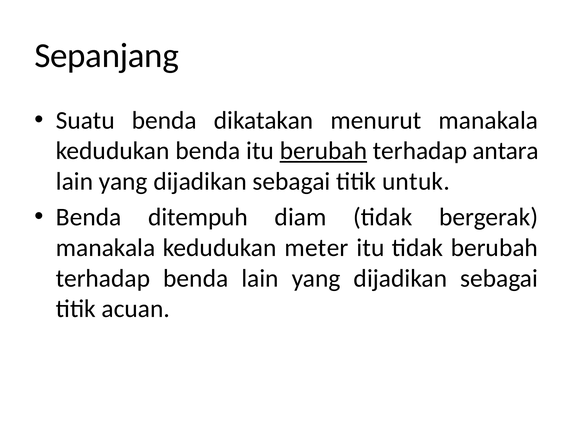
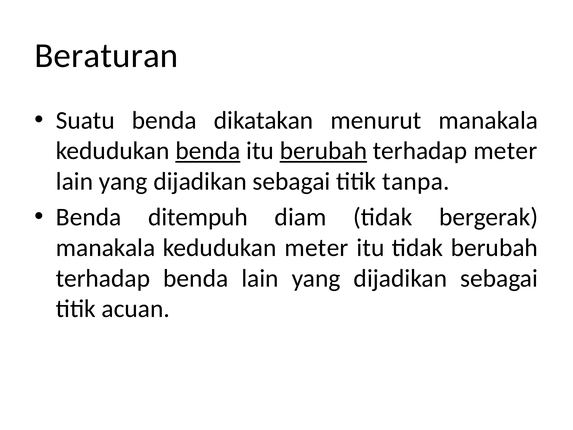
Sepanjang: Sepanjang -> Beraturan
benda at (208, 151) underline: none -> present
terhadap antara: antara -> meter
untuk: untuk -> tanpa
